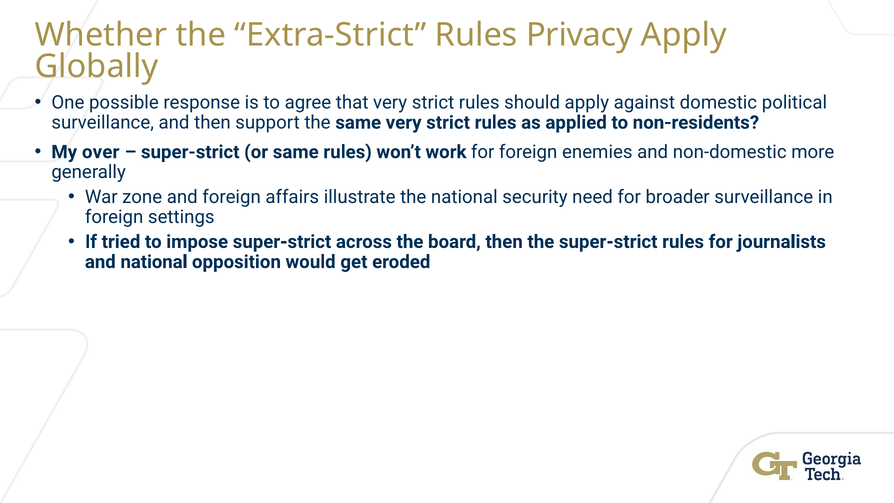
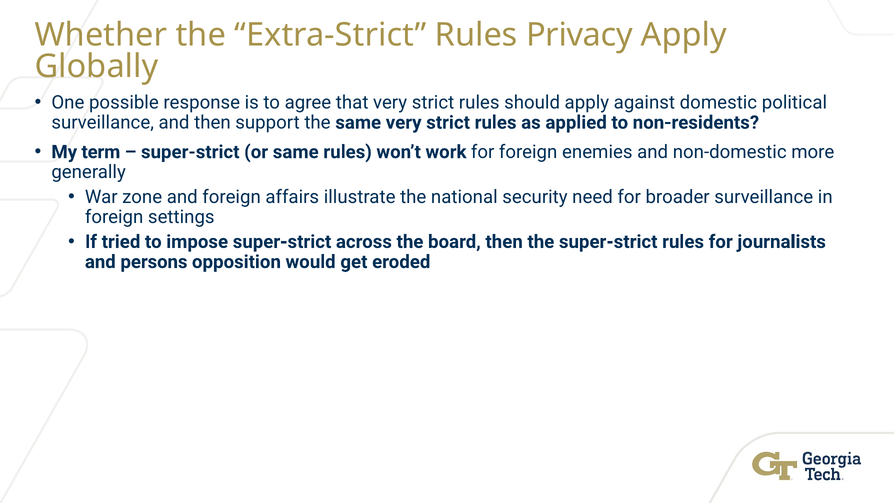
over: over -> term
and national: national -> persons
